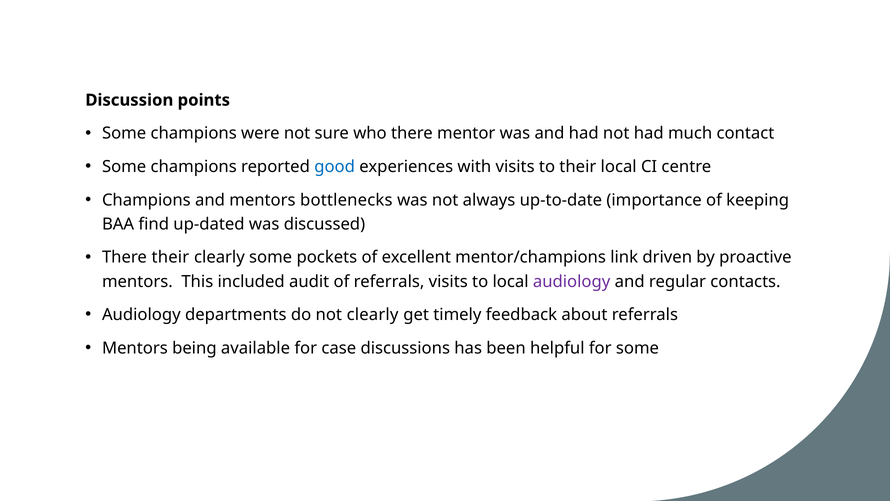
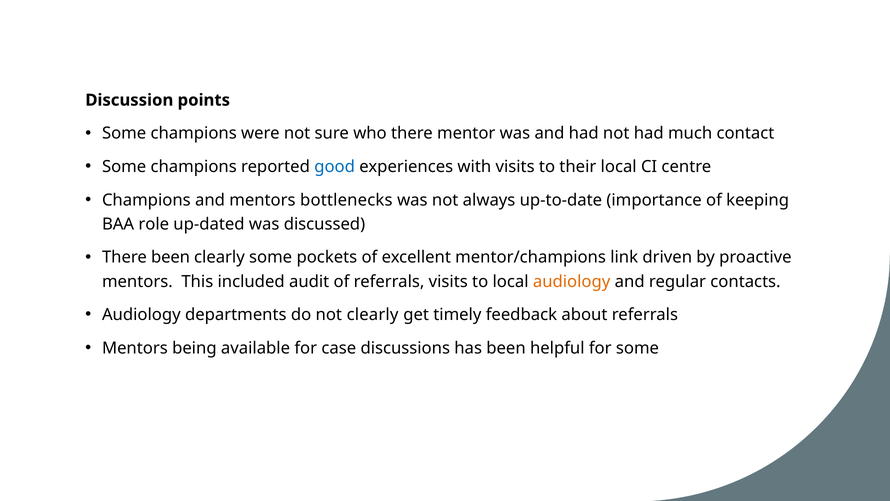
find: find -> role
There their: their -> been
audiology at (572, 281) colour: purple -> orange
